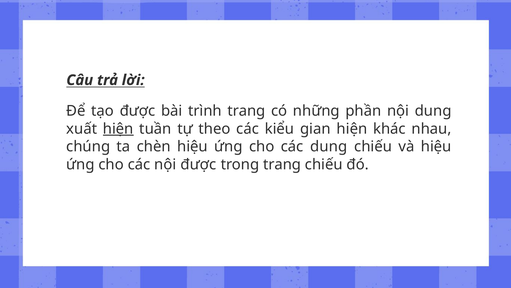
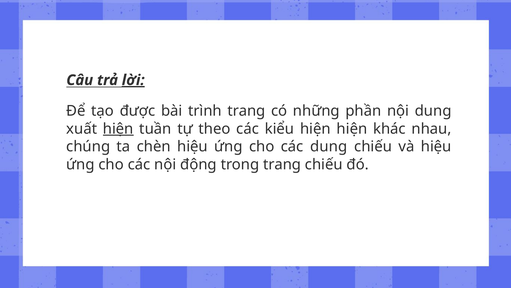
lời underline: none -> present
kiểu gian: gian -> hiện
nội được: được -> động
